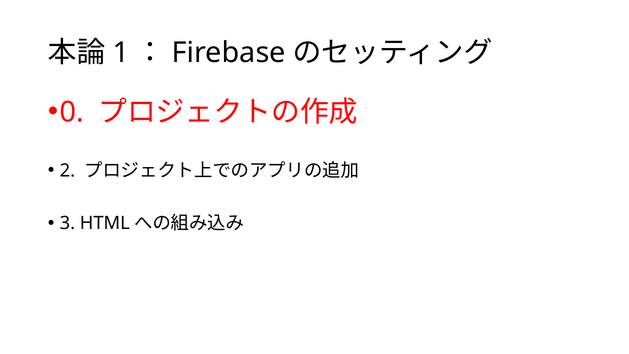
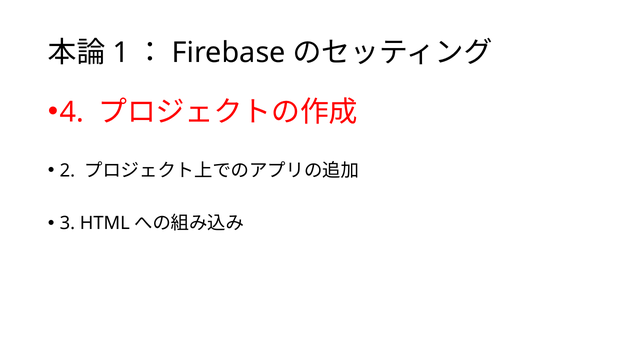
0: 0 -> 4
